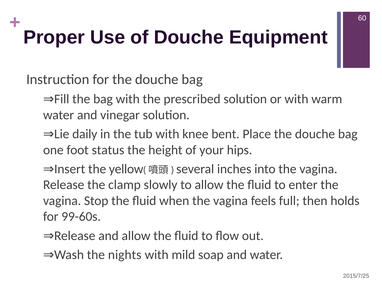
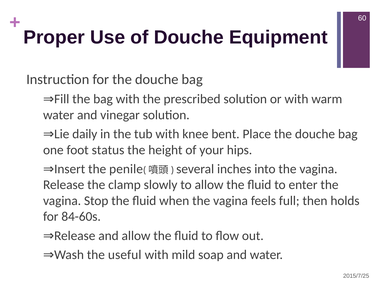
yellow: yellow -> penile
99-60s: 99-60s -> 84-60s
nights: nights -> useful
